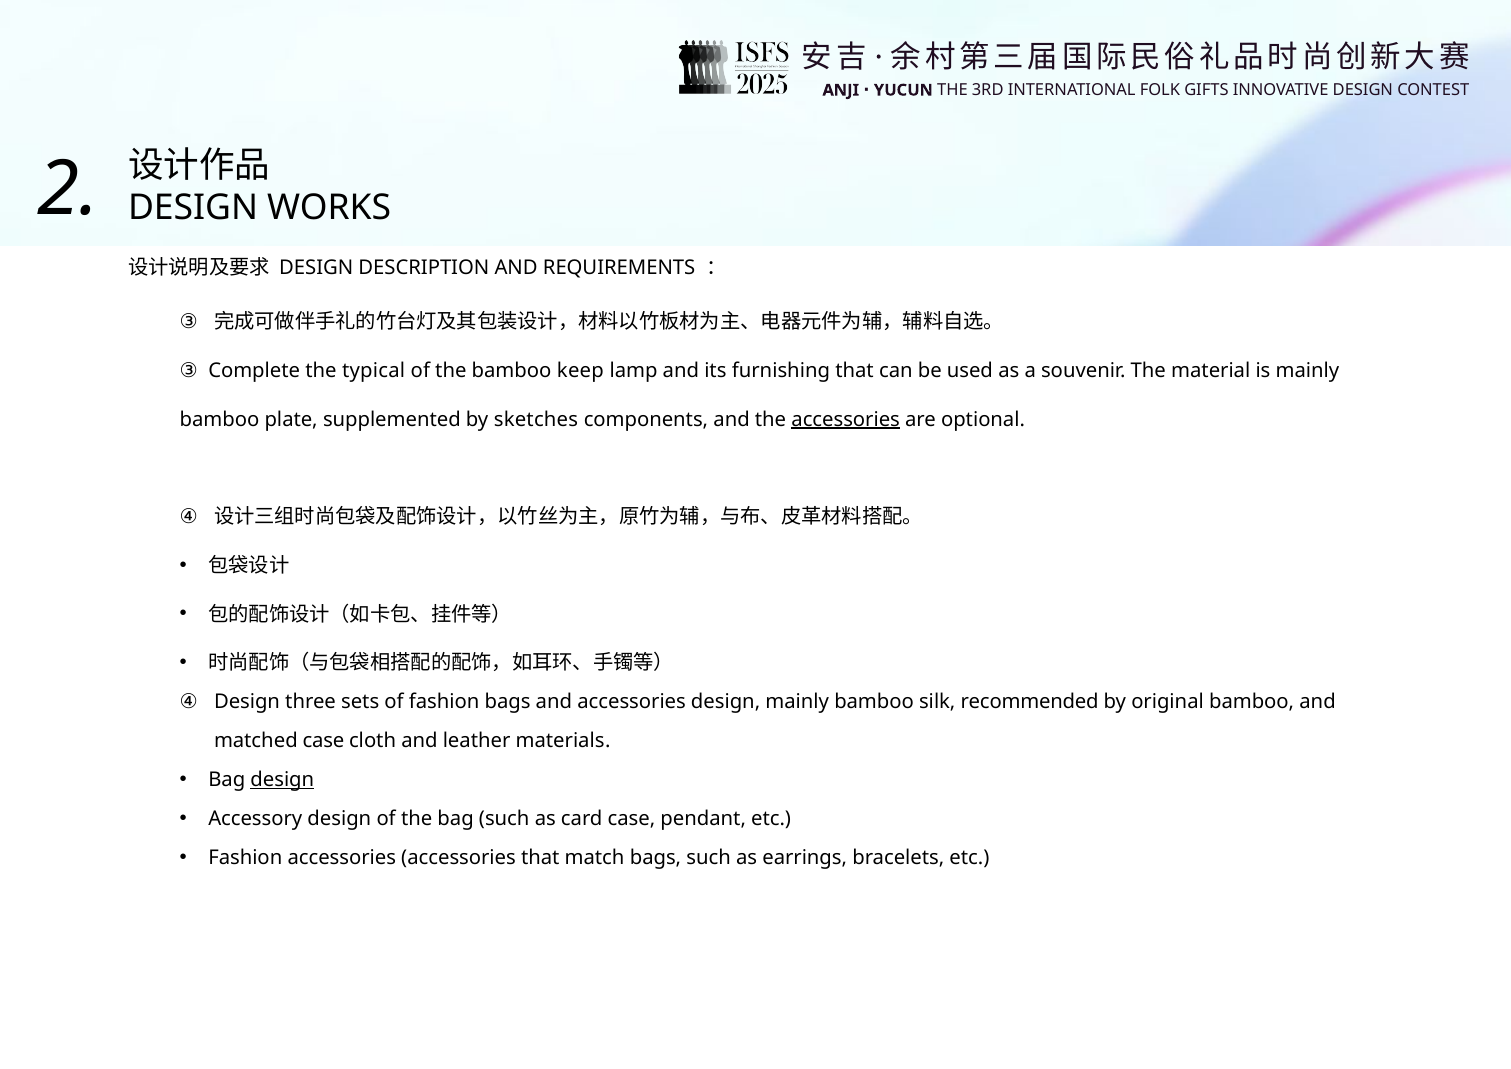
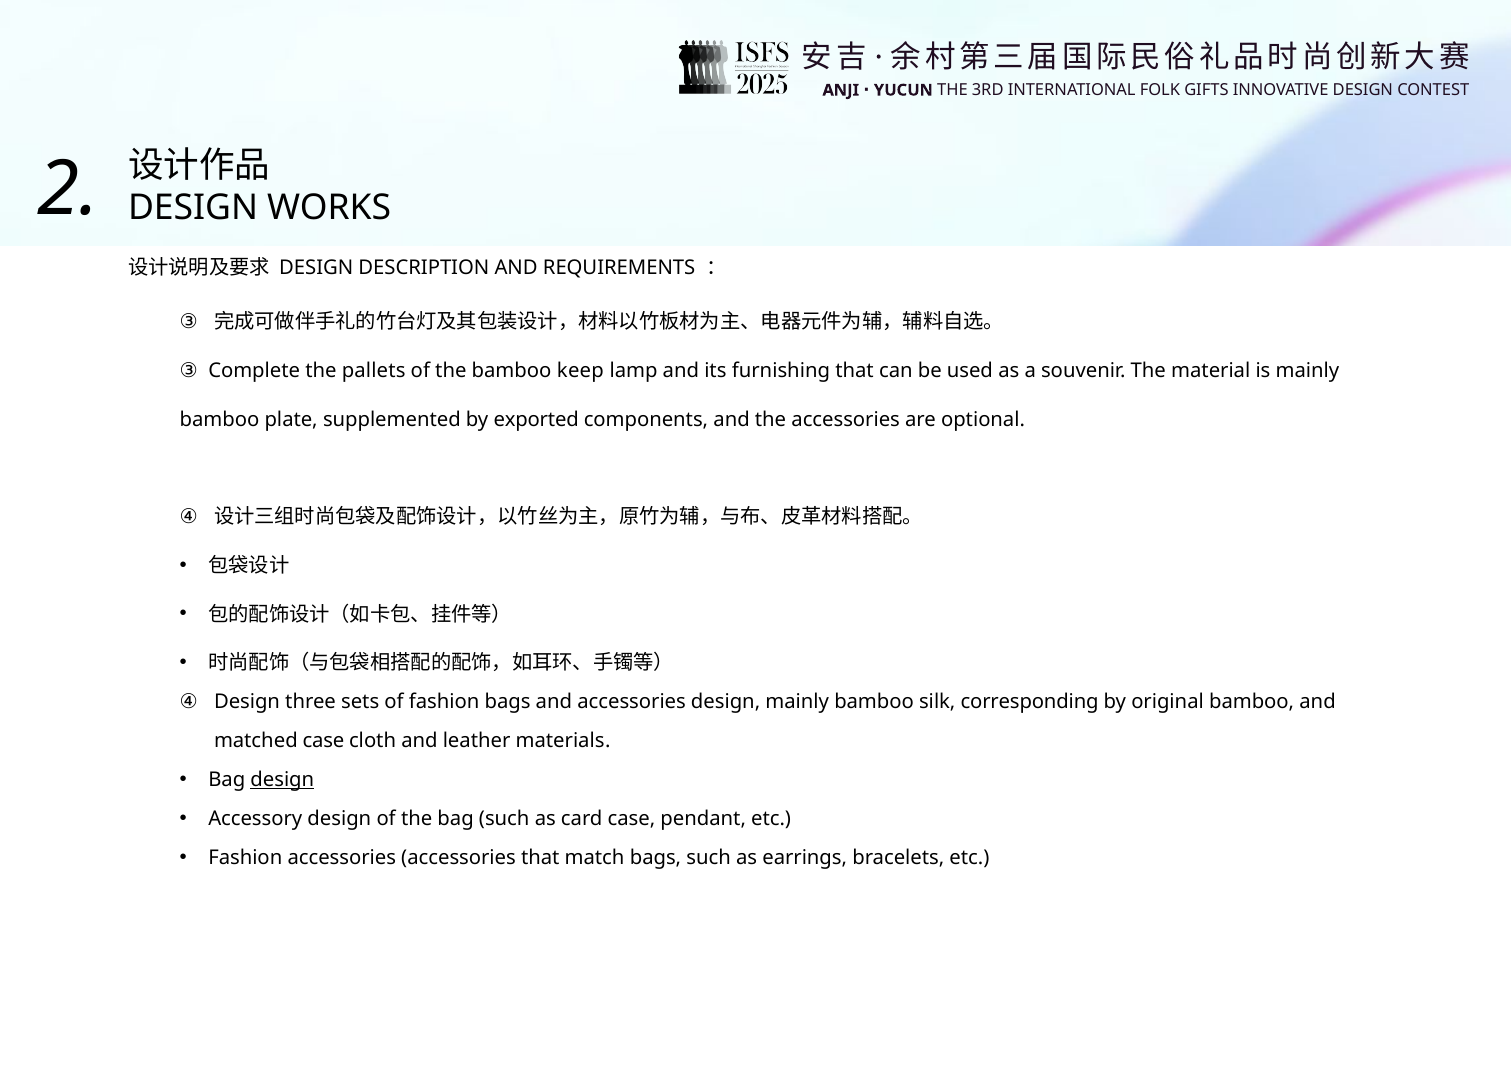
typical: typical -> pallets
sketches: sketches -> exported
accessories at (846, 419) underline: present -> none
recommended: recommended -> corresponding
